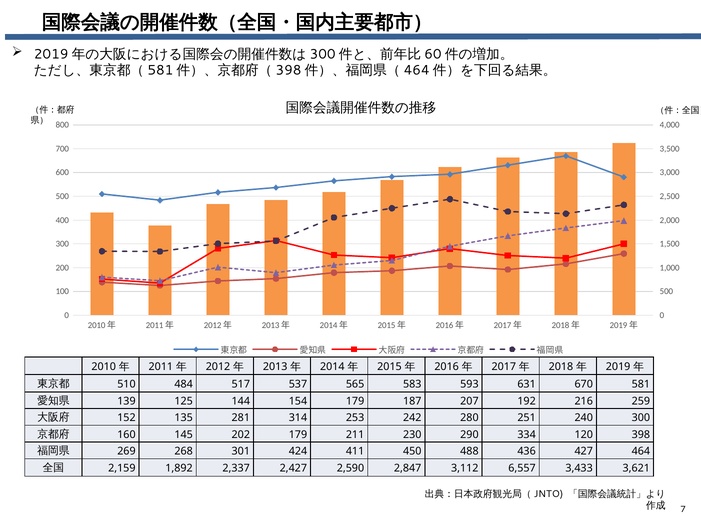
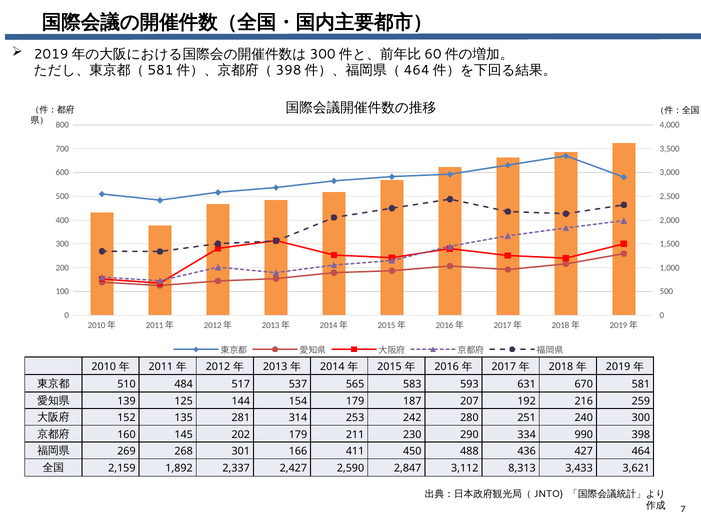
120: 120 -> 990
424: 424 -> 166
6,557: 6,557 -> 8,313
